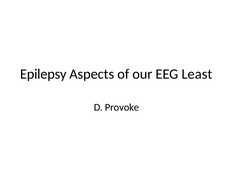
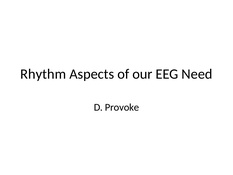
Epilepsy: Epilepsy -> Rhythm
Least: Least -> Need
